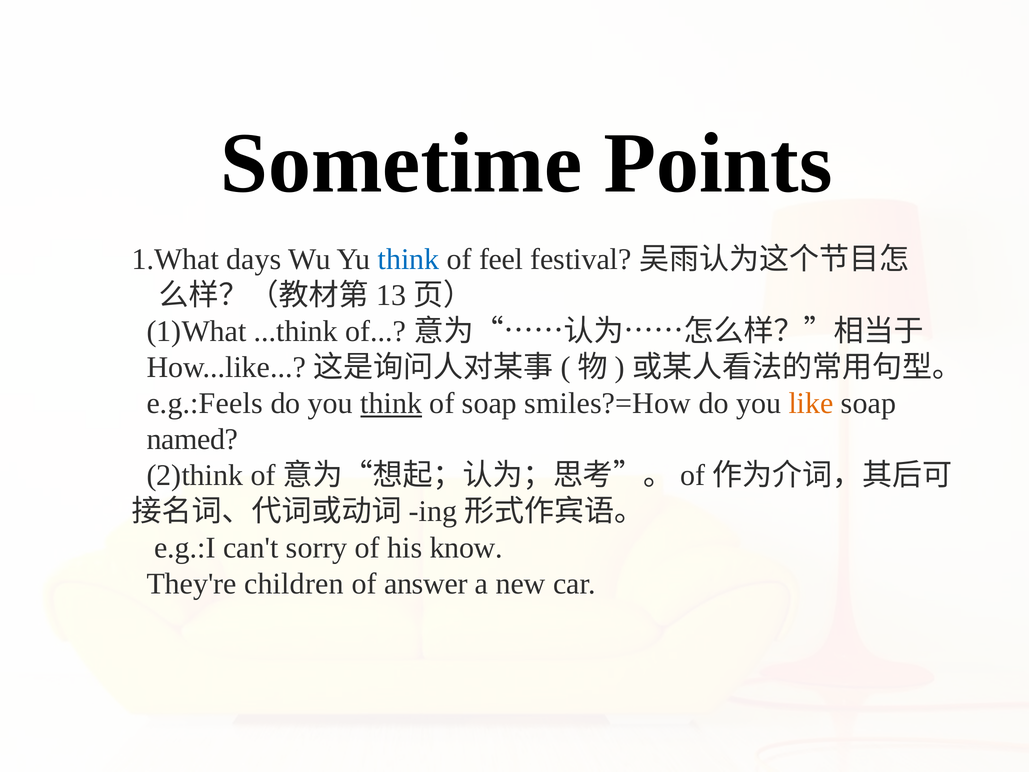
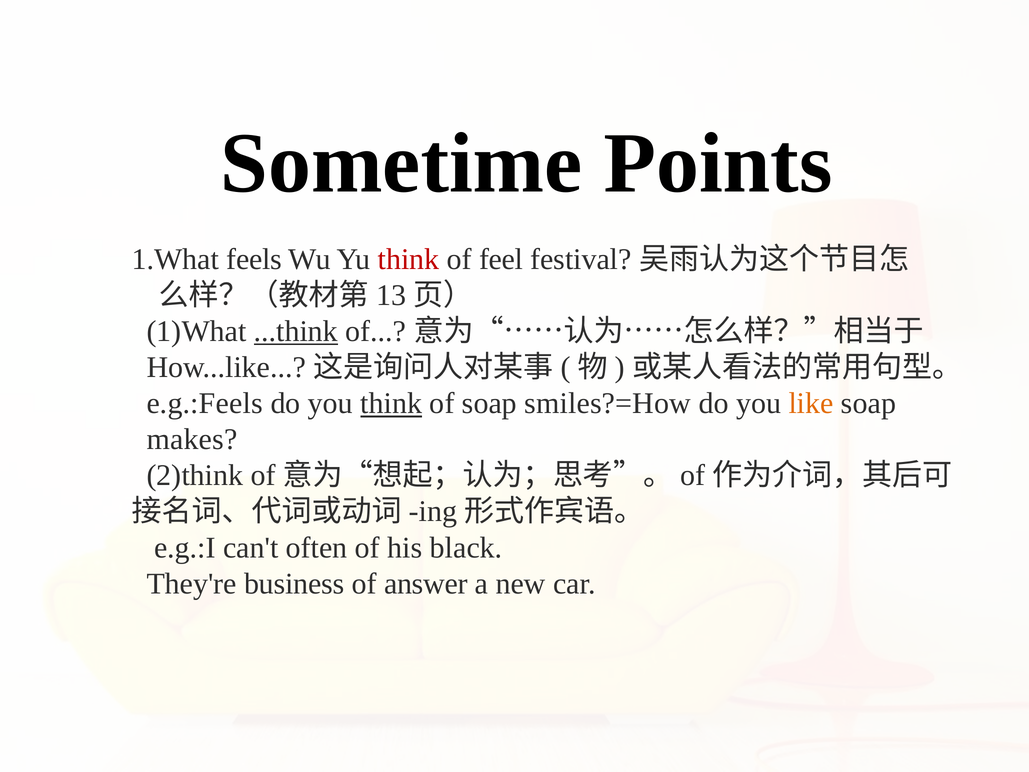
days: days -> feels
think at (409, 259) colour: blue -> red
...think underline: none -> present
named: named -> makes
sorry: sorry -> often
know: know -> black
children: children -> business
